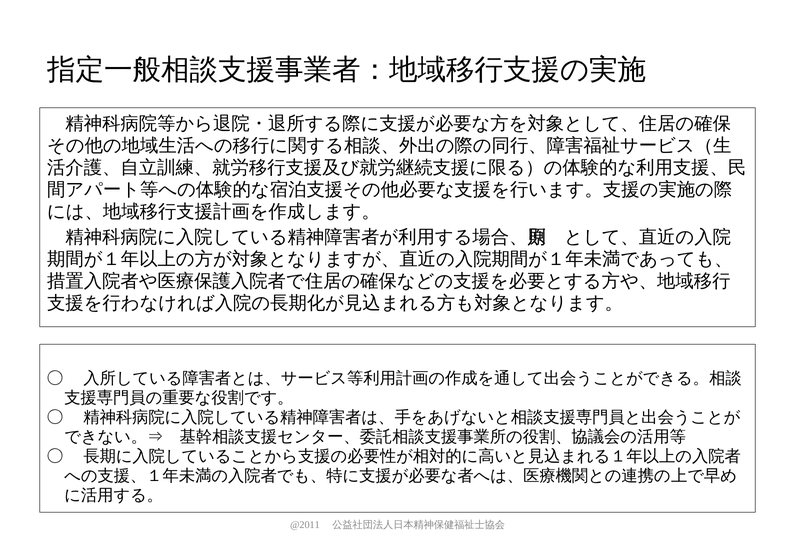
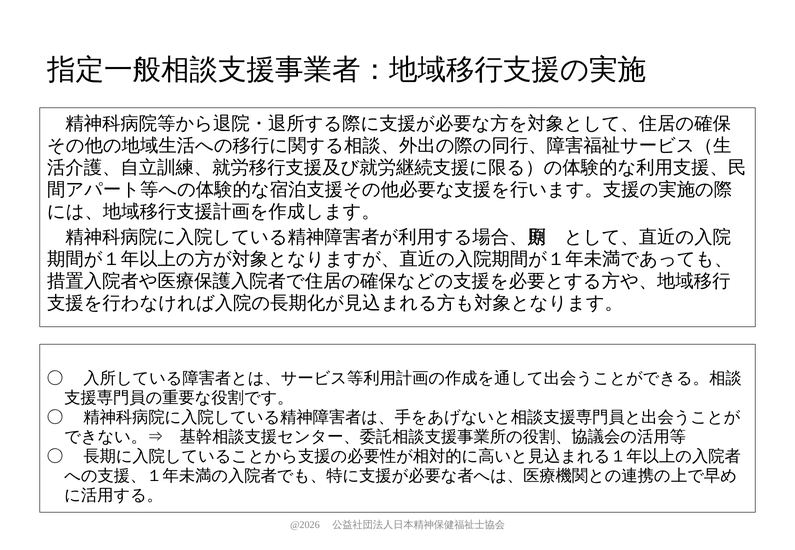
@2011: @2011 -> @2026
